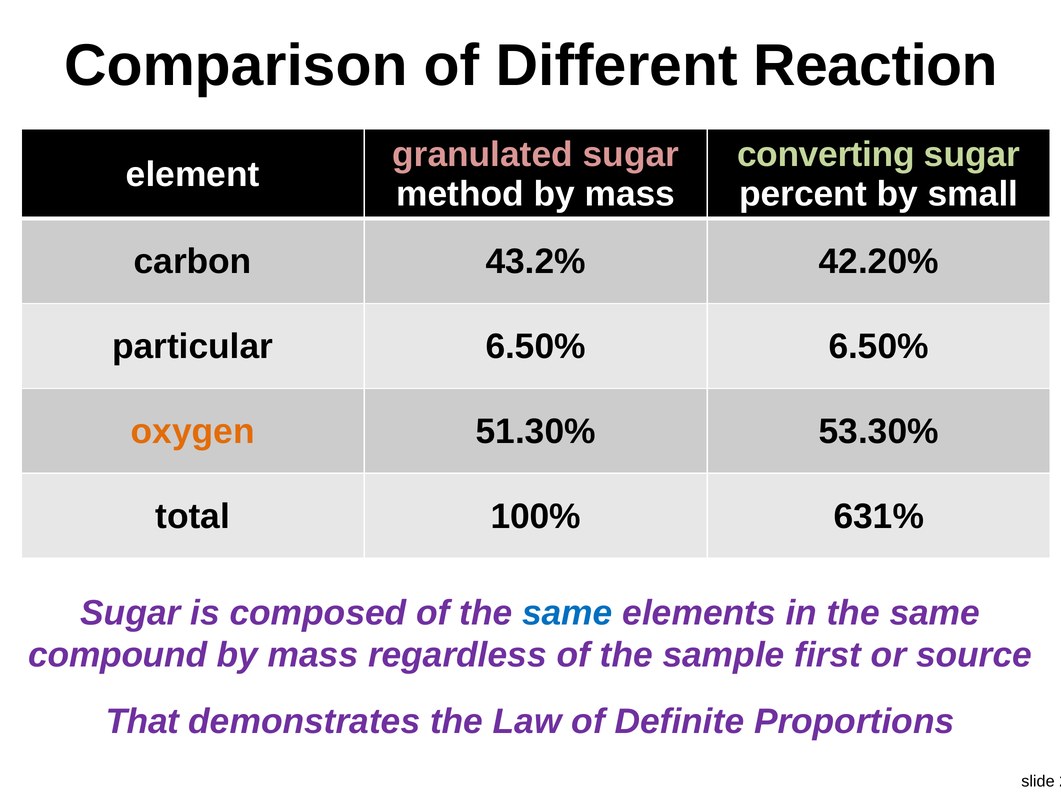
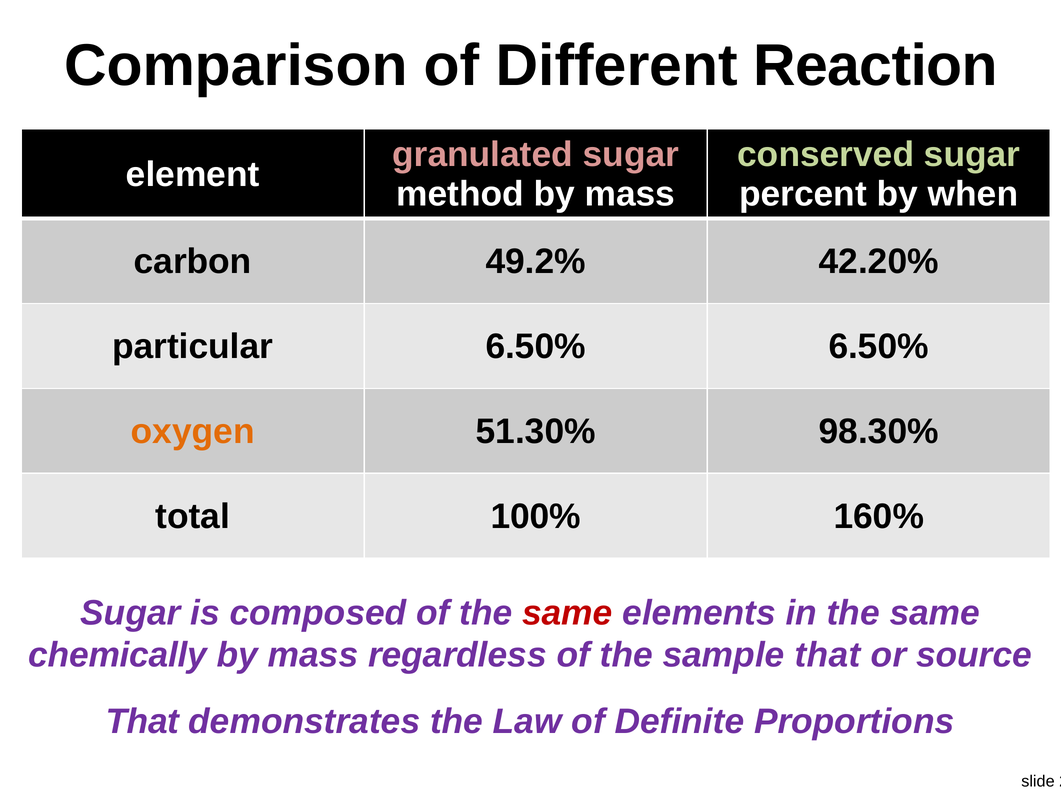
converting: converting -> conserved
small: small -> when
43.2%: 43.2% -> 49.2%
53.30%: 53.30% -> 98.30%
631%: 631% -> 160%
same at (567, 613) colour: blue -> red
compound: compound -> chemically
sample first: first -> that
